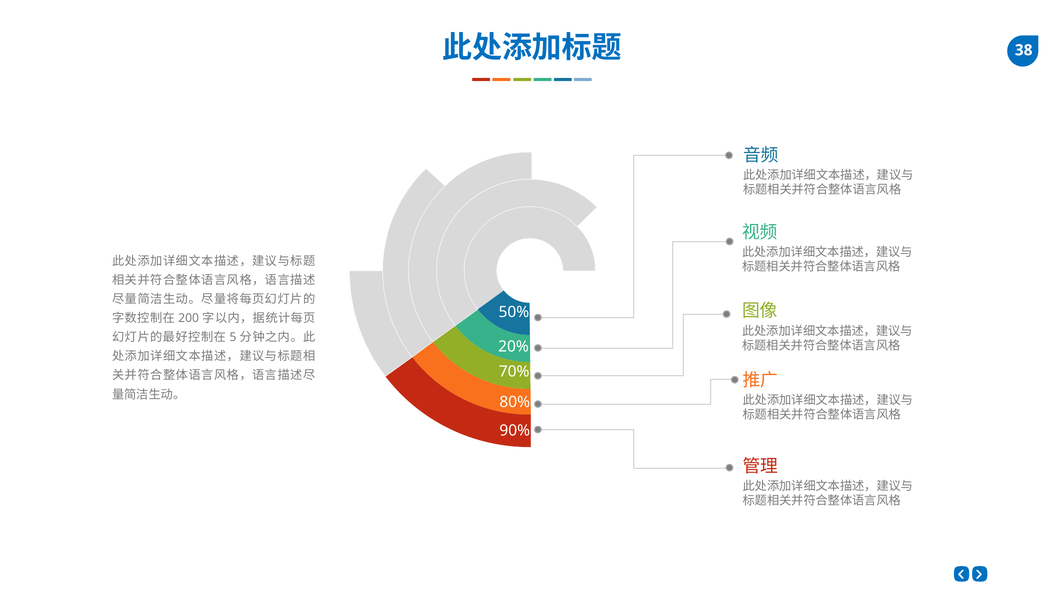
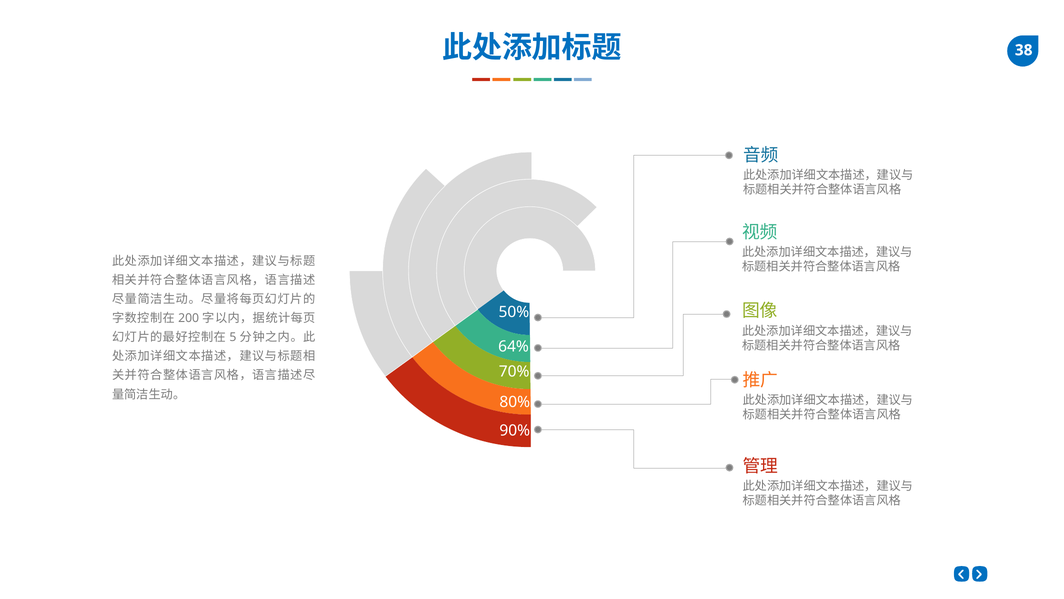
20%: 20% -> 64%
